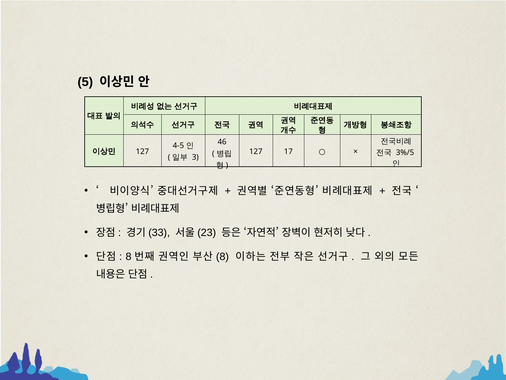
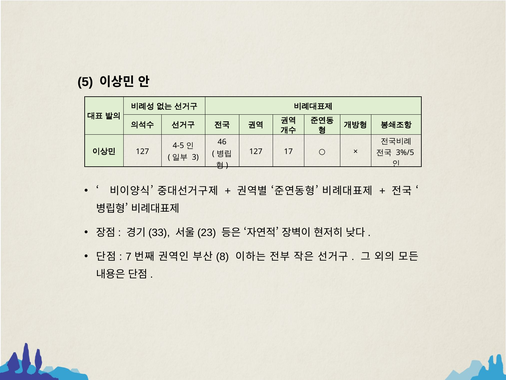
8 at (129, 256): 8 -> 7
